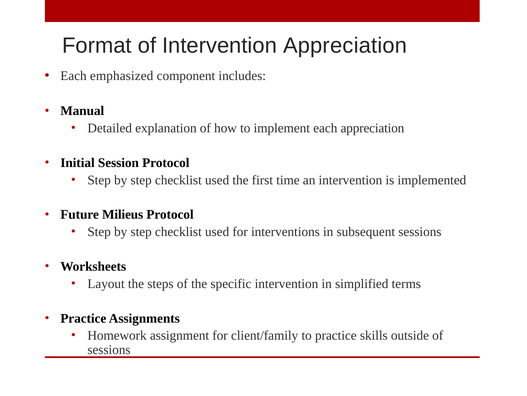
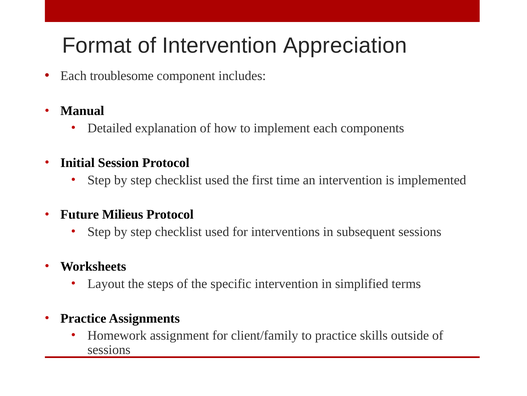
emphasized: emphasized -> troublesome
each appreciation: appreciation -> components
